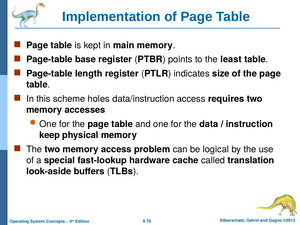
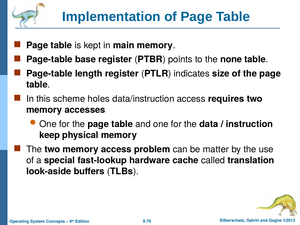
least: least -> none
logical: logical -> matter
